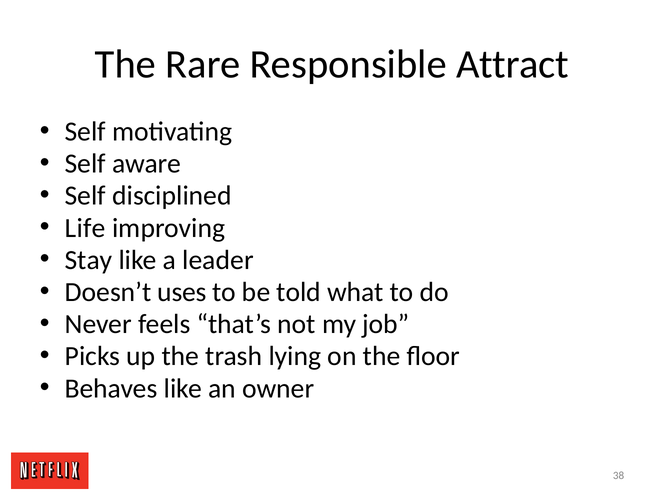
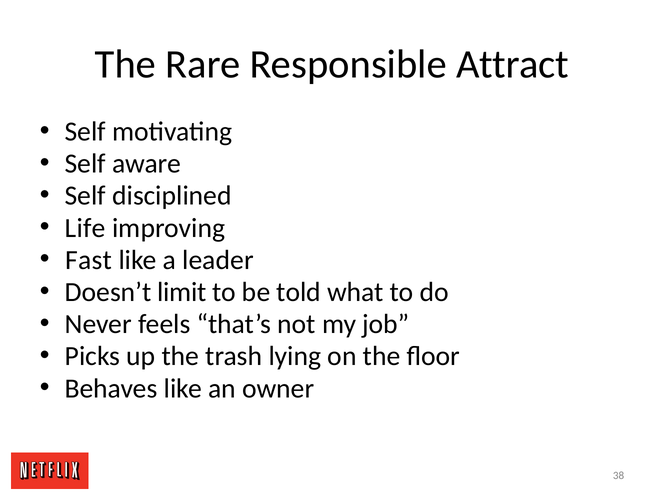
Stay: Stay -> Fast
uses: uses -> limit
